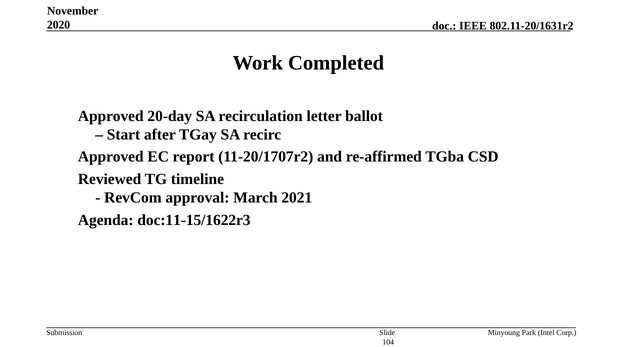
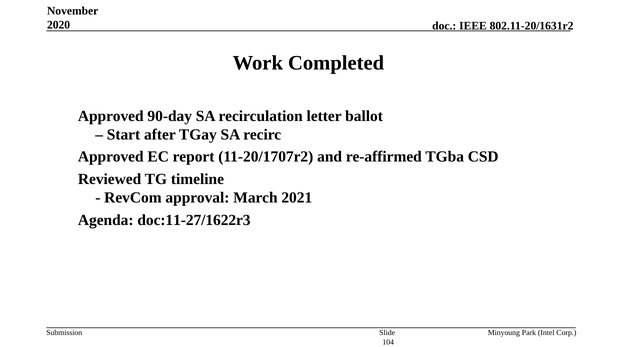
20-day: 20-day -> 90-day
doc:11-15/1622r3: doc:11-15/1622r3 -> doc:11-27/1622r3
